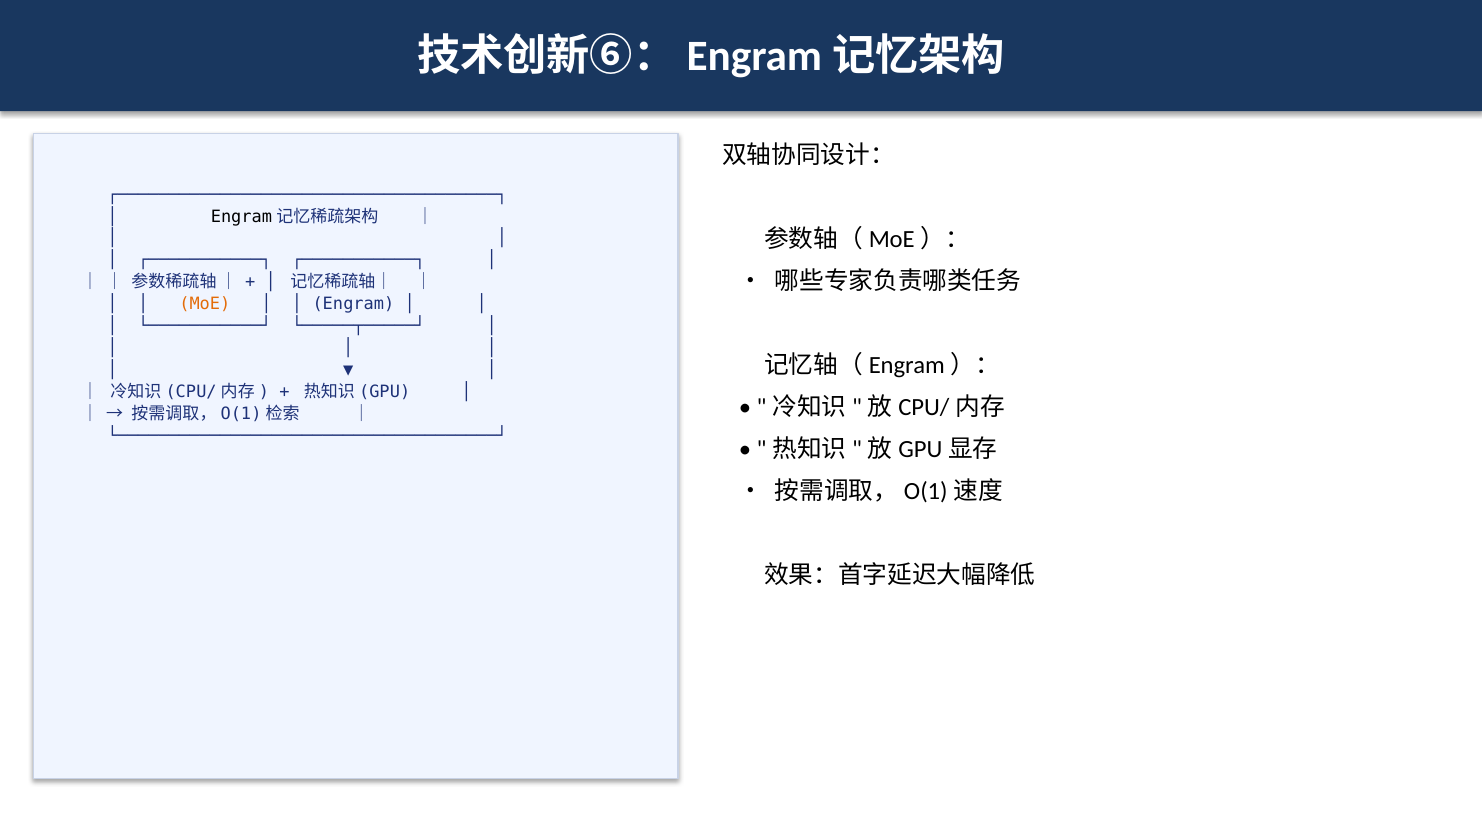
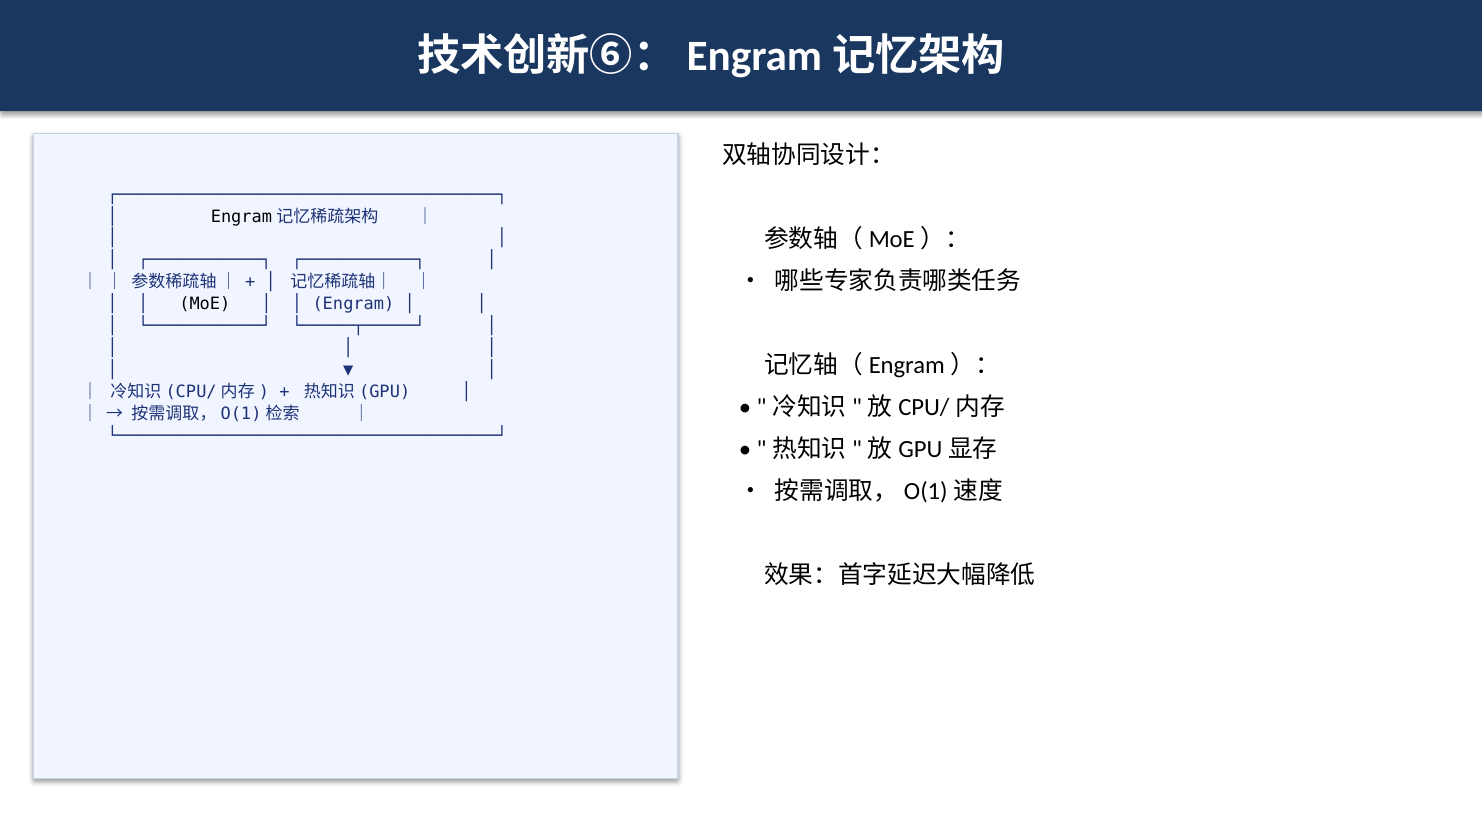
MoE colour: orange -> black
